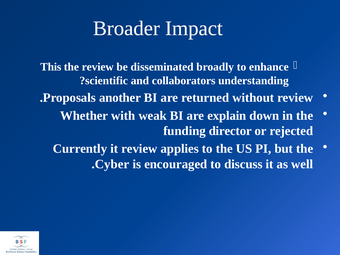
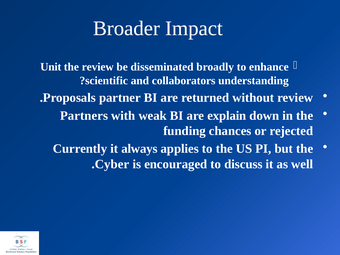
This: This -> Unit
another: another -> partner
Whether: Whether -> Partners
director: director -> chances
it review: review -> always
